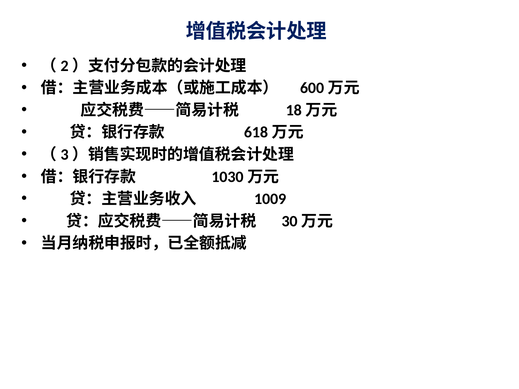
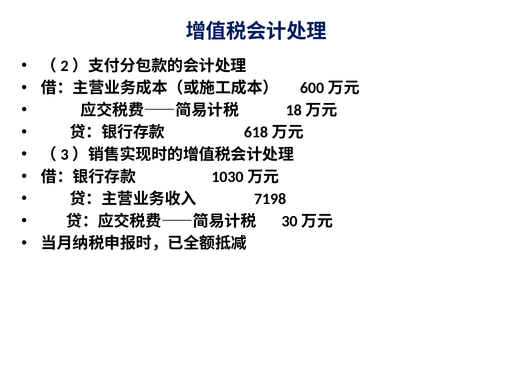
1009: 1009 -> 7198
